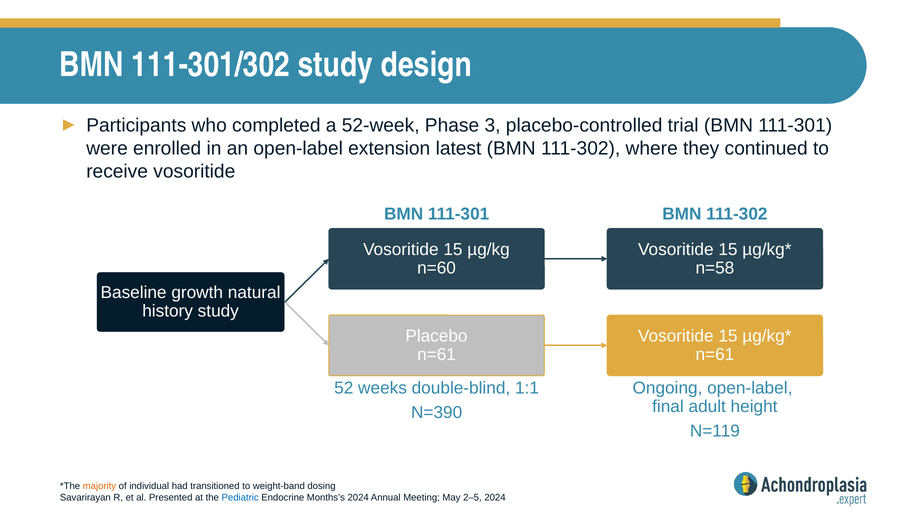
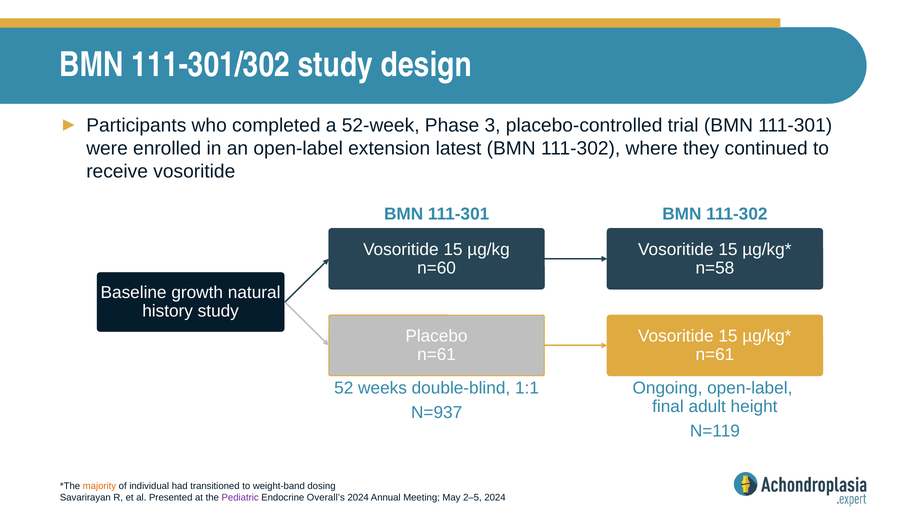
N=390: N=390 -> N=937
Pediatric colour: blue -> purple
Months’s: Months’s -> Overall’s
